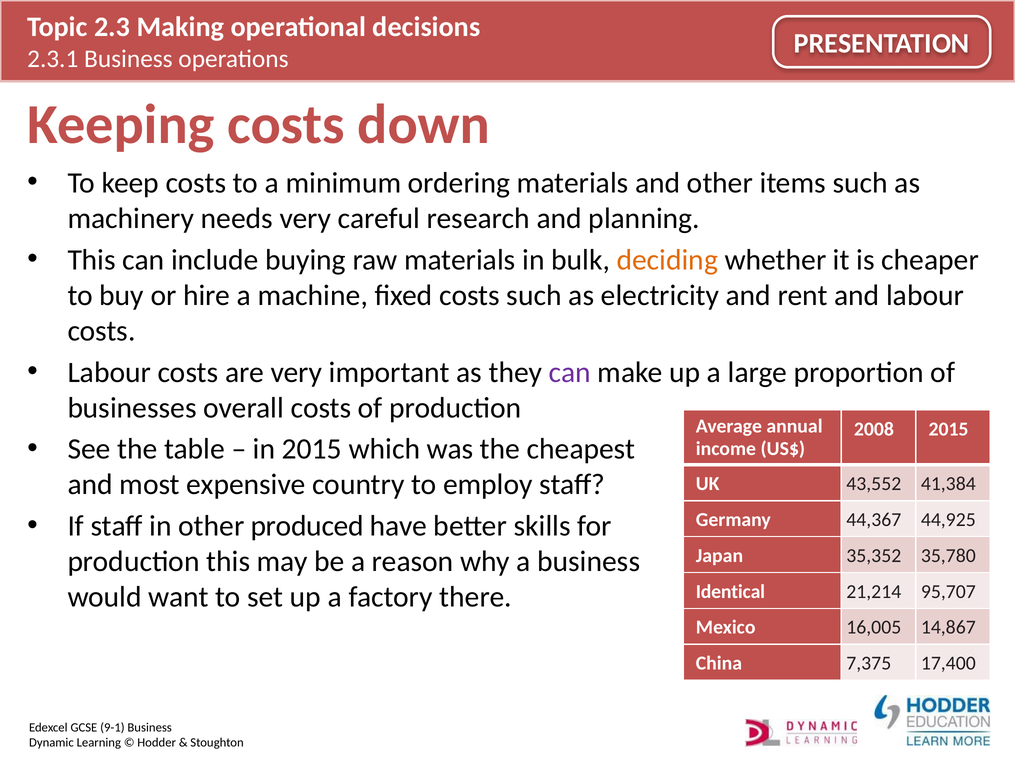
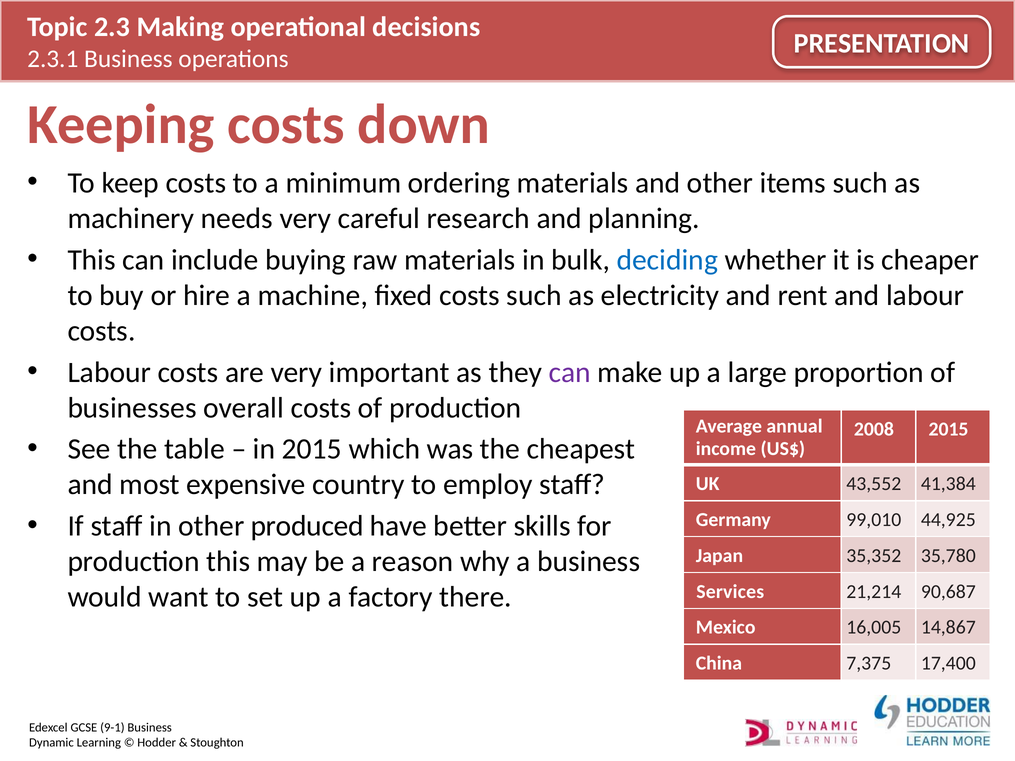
deciding colour: orange -> blue
44,367: 44,367 -> 99,010
Identical: Identical -> Services
95,707: 95,707 -> 90,687
